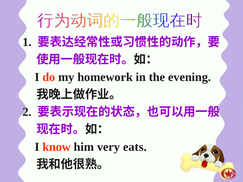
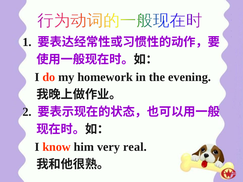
eats: eats -> real
